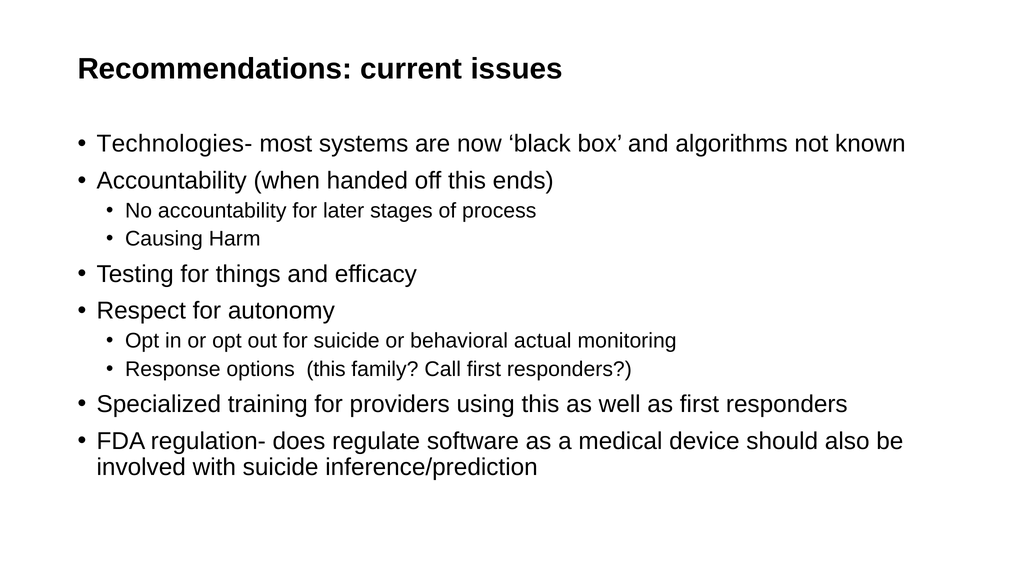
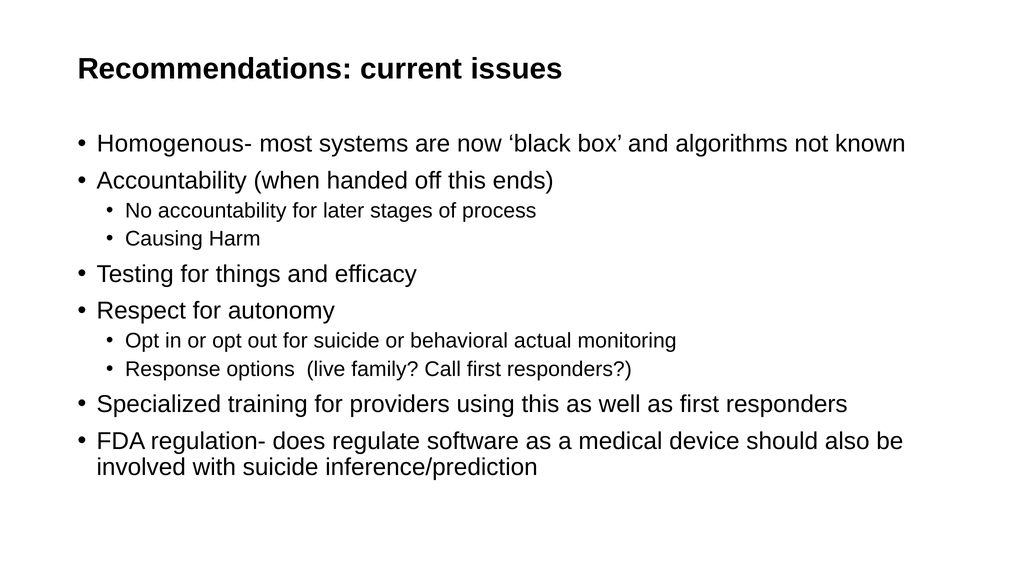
Technologies-: Technologies- -> Homogenous-
options this: this -> live
